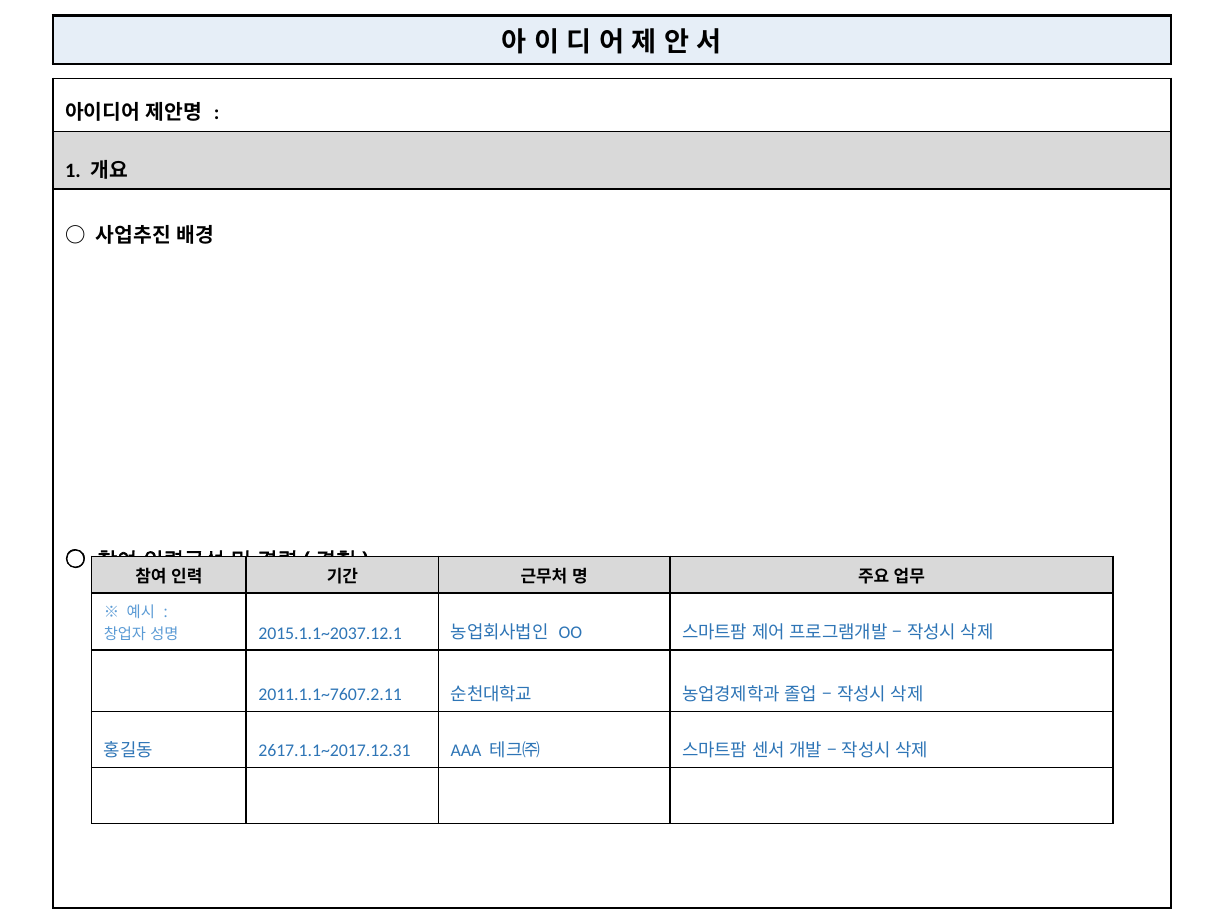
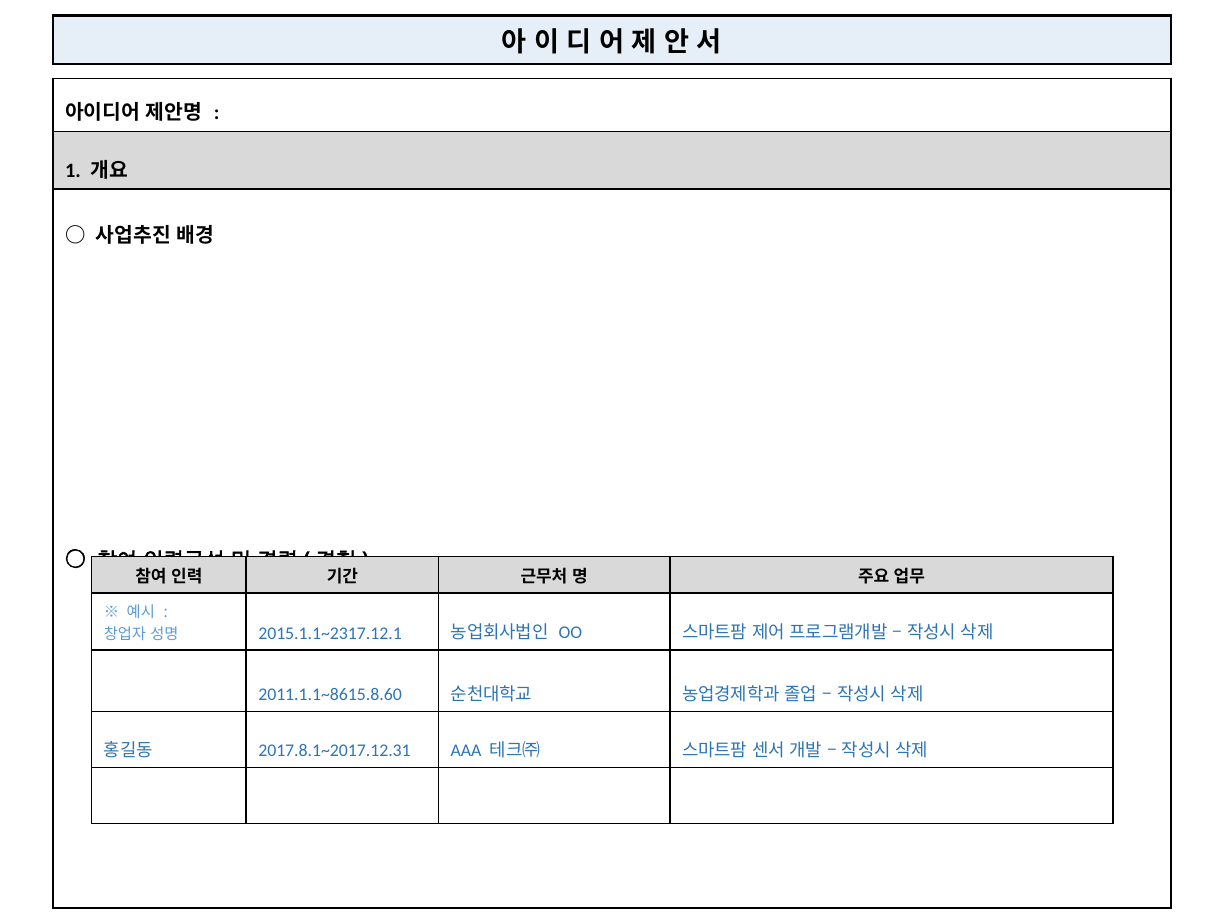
2015.1.1~2037.12.1: 2015.1.1~2037.12.1 -> 2015.1.1~2317.12.1
2011.1.1~7607.2.11: 2011.1.1~7607.2.11 -> 2011.1.1~8615.8.60
2617.1.1~2017.12.31: 2617.1.1~2017.12.31 -> 2017.8.1~2017.12.31
